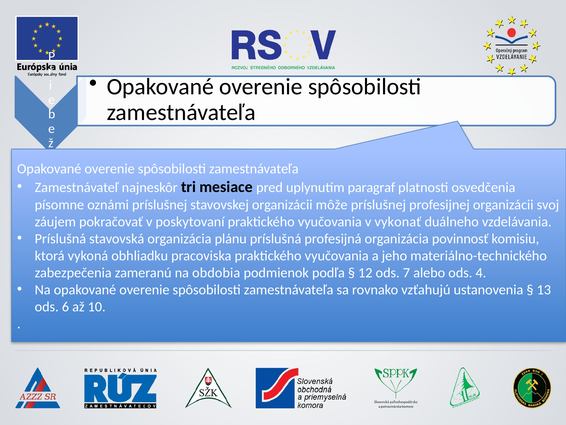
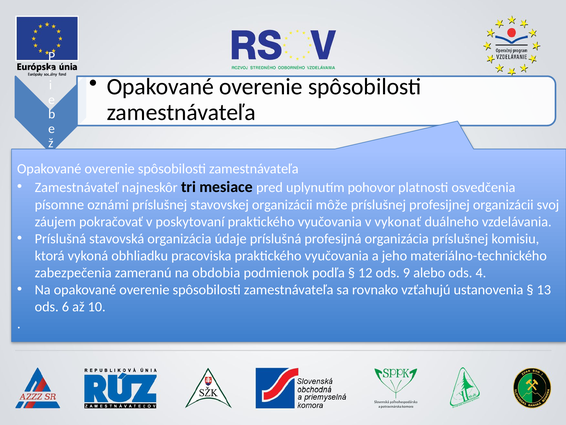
paragraf: paragraf -> pohovor
plánu: plánu -> údaje
organizácia povinnosť: povinnosť -> príslušnej
7: 7 -> 9
